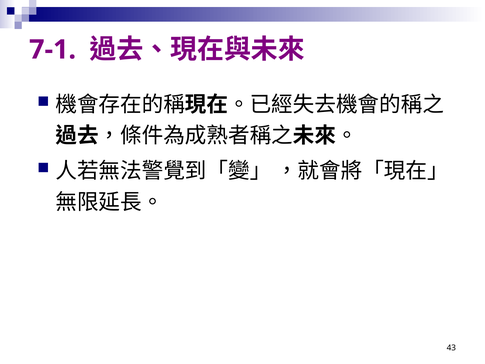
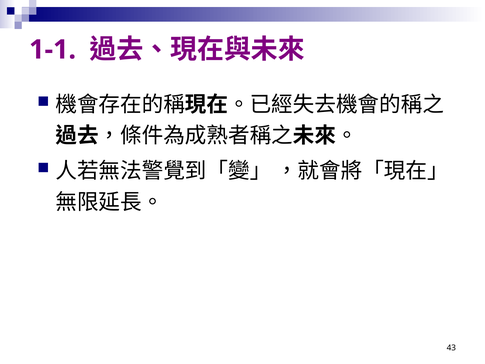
7-1: 7-1 -> 1-1
